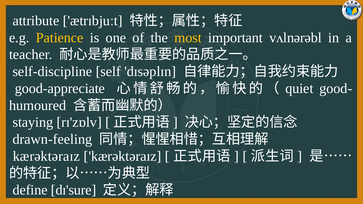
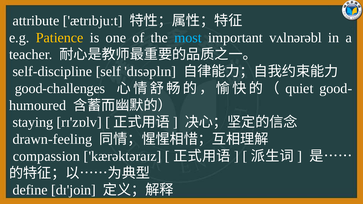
most colour: yellow -> light blue
good-appreciate: good-appreciate -> good-challenges
kærəktəraɪz at (46, 156): kærəktəraɪz -> compassion
dɪ'sure: dɪ'sure -> dɪ'join
